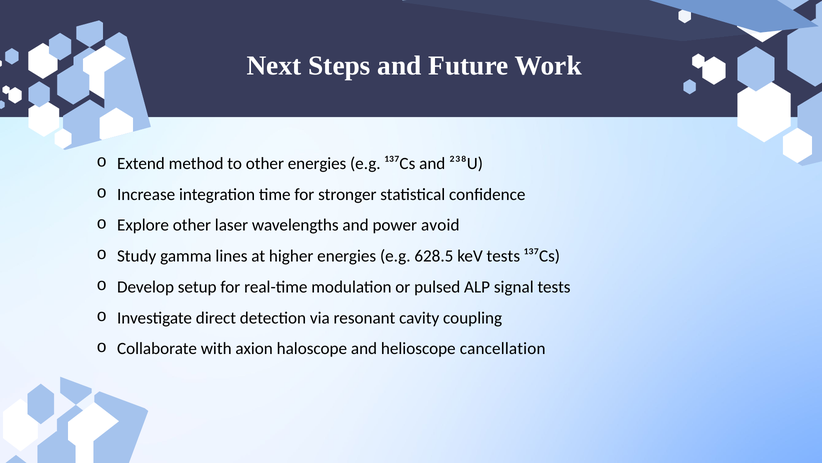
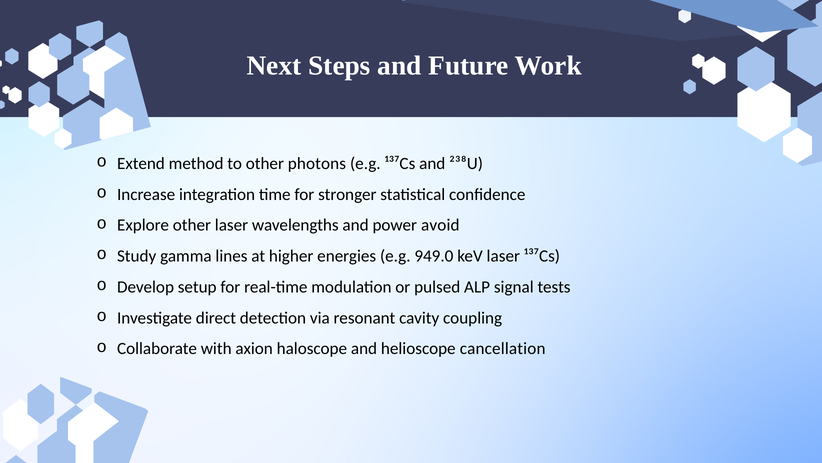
other energies: energies -> photons
628.5: 628.5 -> 949.0
keV tests: tests -> laser
